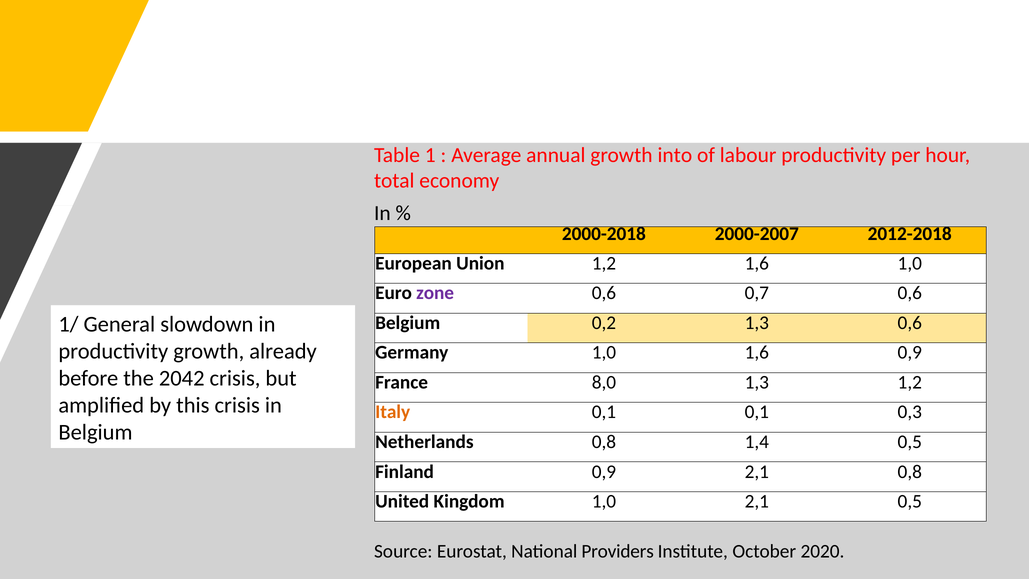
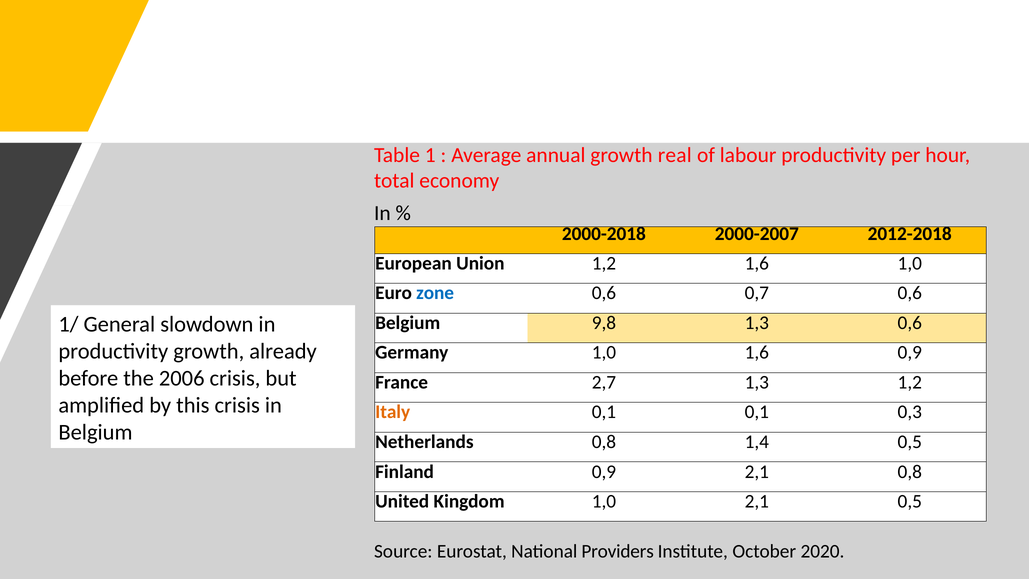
into: into -> real
zone colour: purple -> blue
0,2: 0,2 -> 9,8
2042: 2042 -> 2006
8,0: 8,0 -> 2,7
